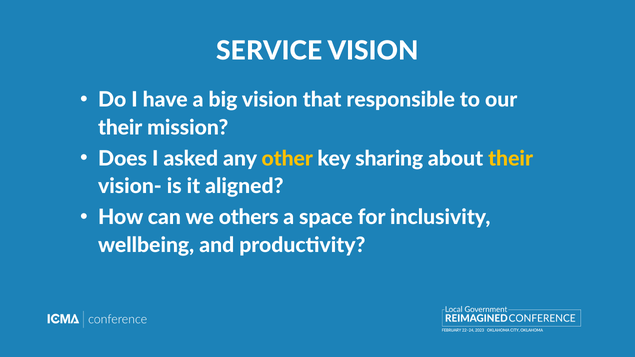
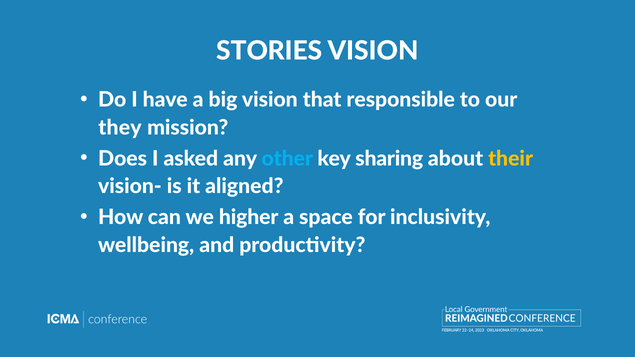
SERVICE: SERVICE -> STORIES
their at (120, 128): their -> they
other colour: yellow -> light blue
others: others -> higher
